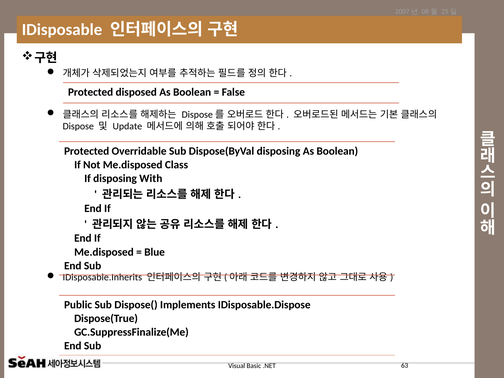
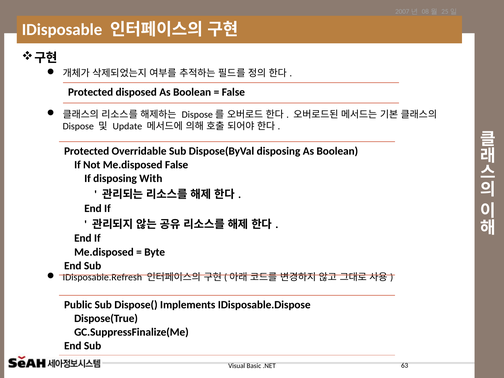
Me.disposed Class: Class -> False
Blue: Blue -> Byte
IDisposable.Inherits: IDisposable.Inherits -> IDisposable.Refresh
